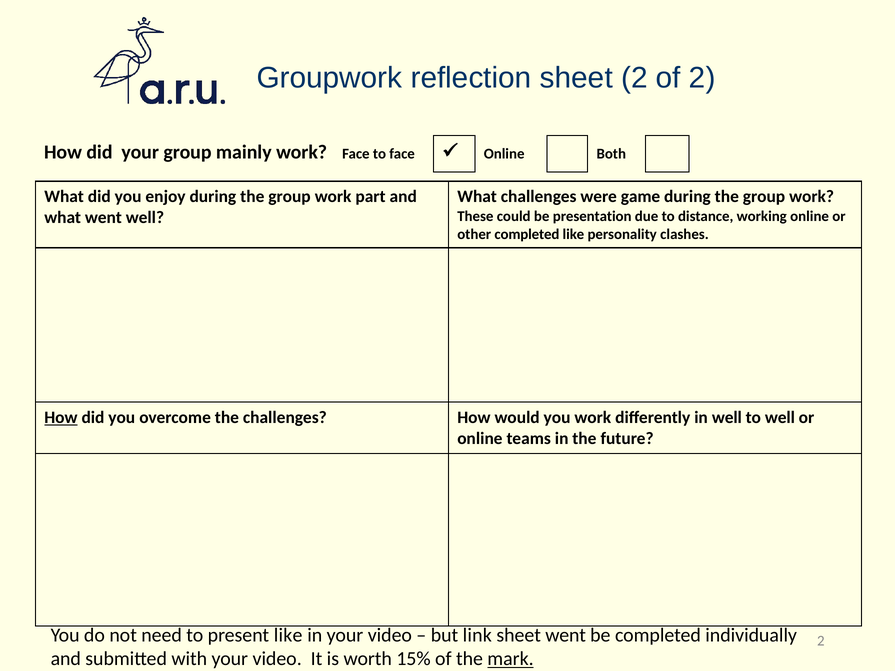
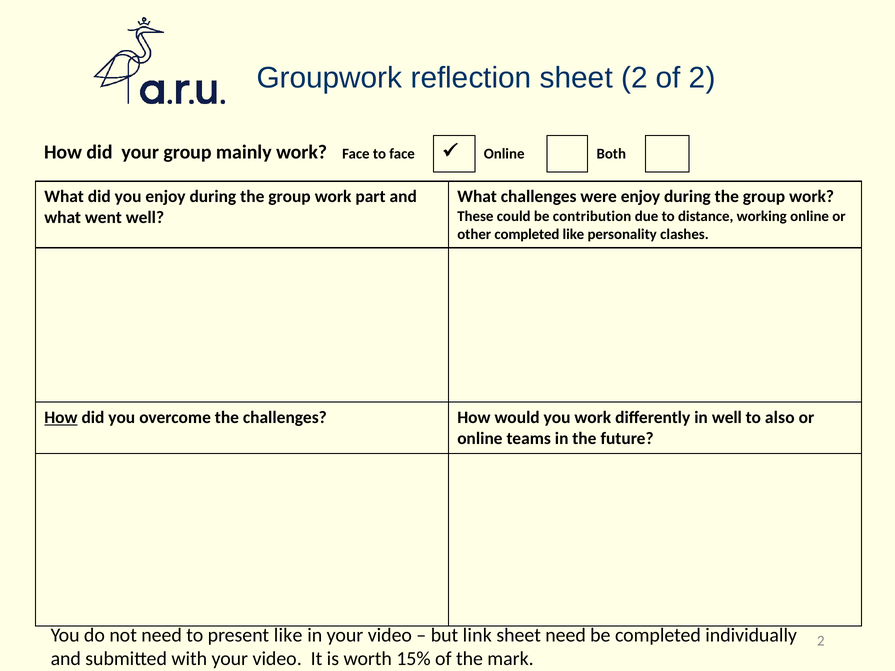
were game: game -> enjoy
presentation: presentation -> contribution
to well: well -> also
sheet went: went -> need
mark underline: present -> none
